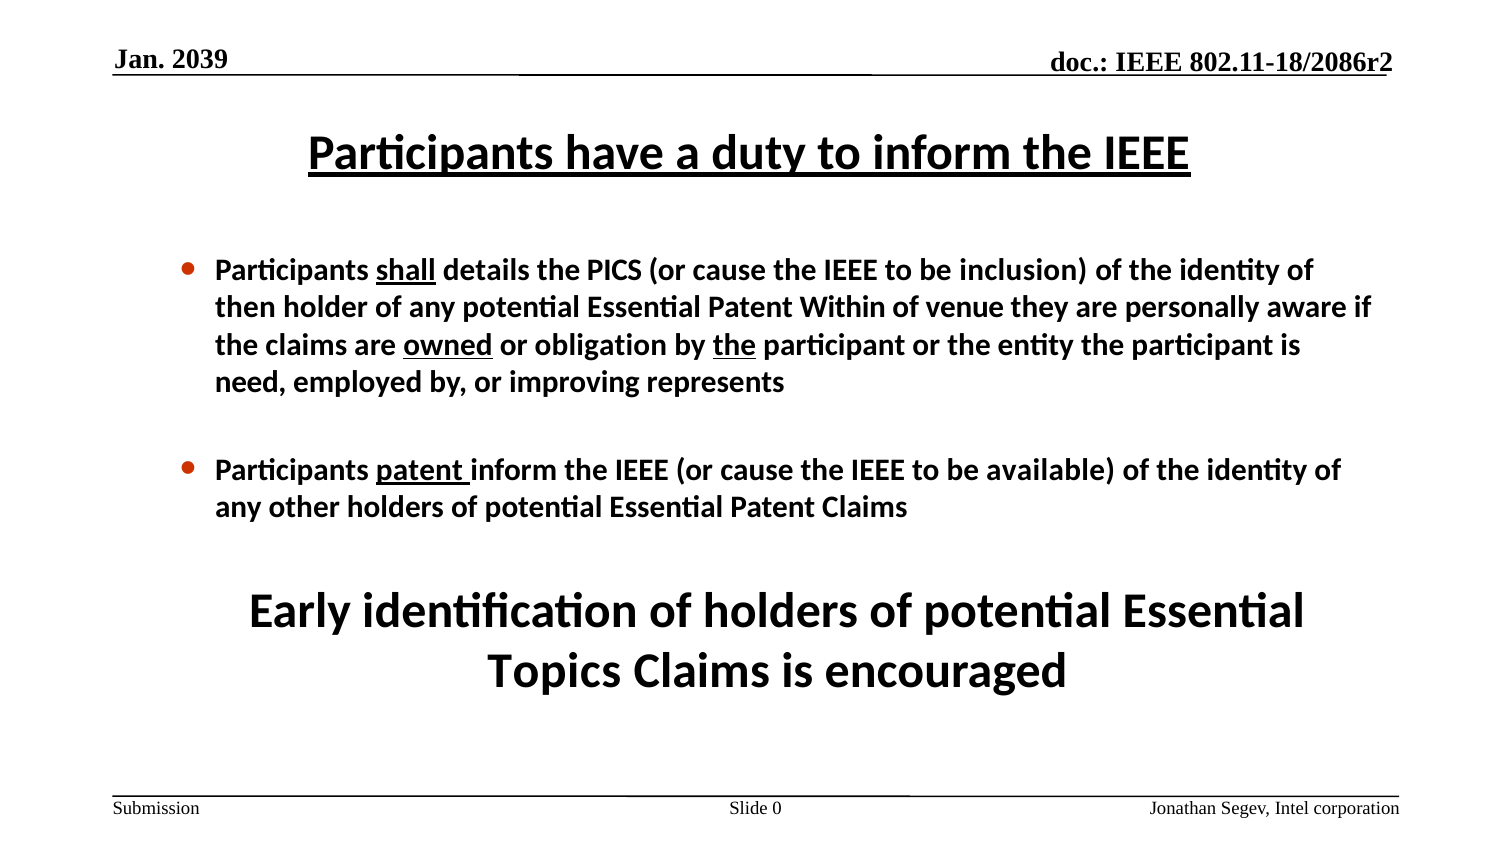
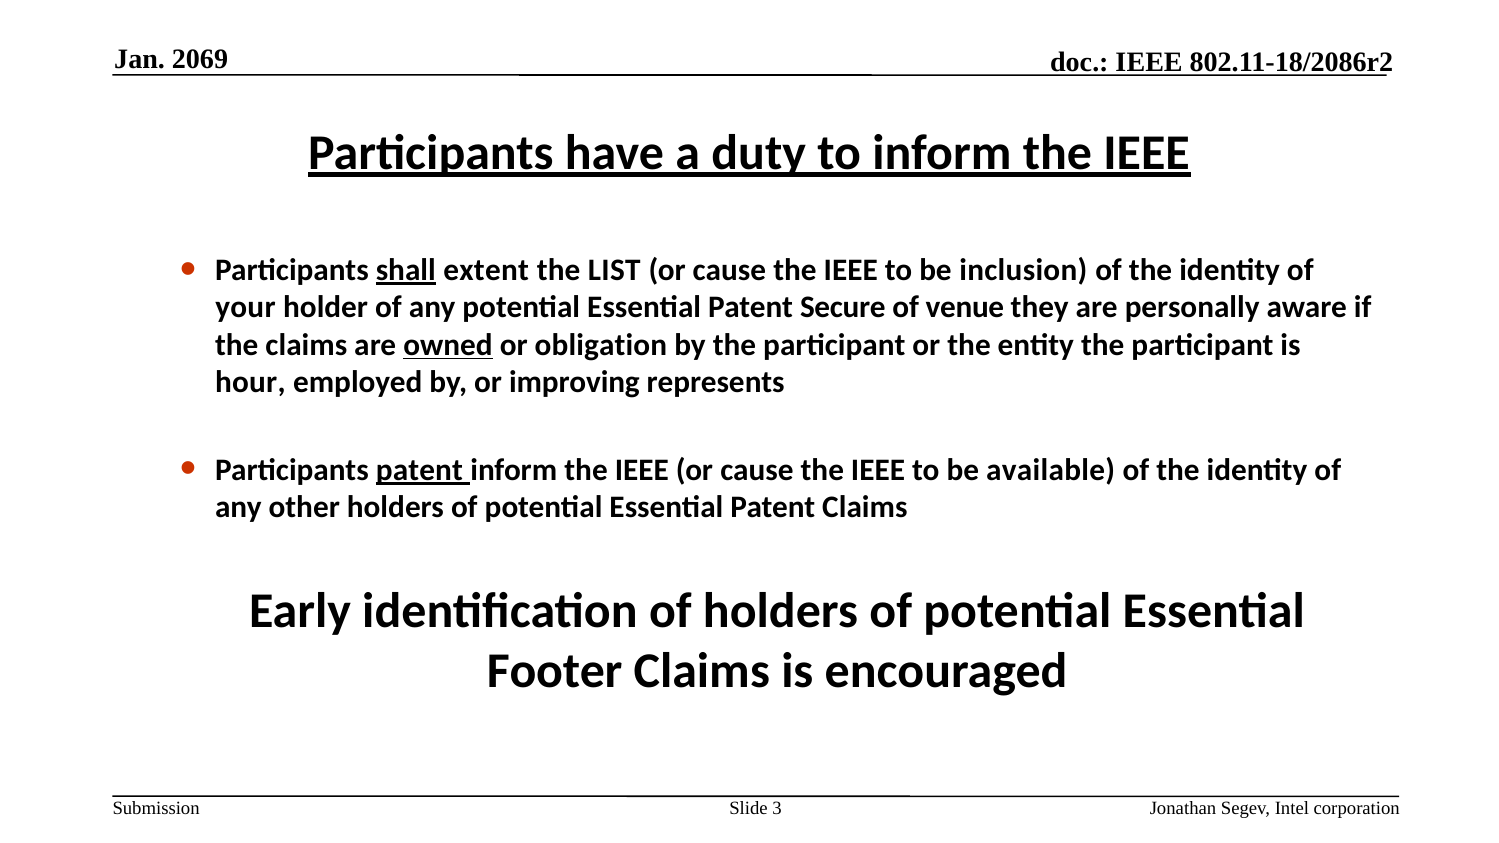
2039: 2039 -> 2069
details: details -> extent
PICS: PICS -> LIST
then: then -> your
Within: Within -> Secure
the at (734, 345) underline: present -> none
need: need -> hour
Topics: Topics -> Footer
0: 0 -> 3
